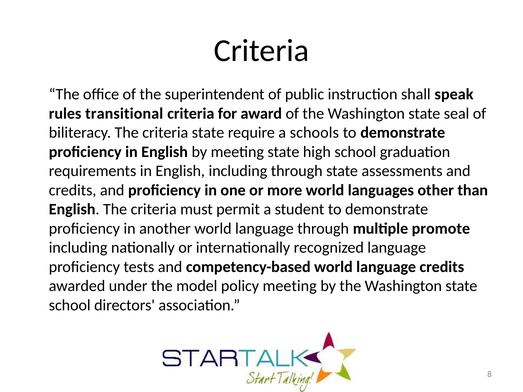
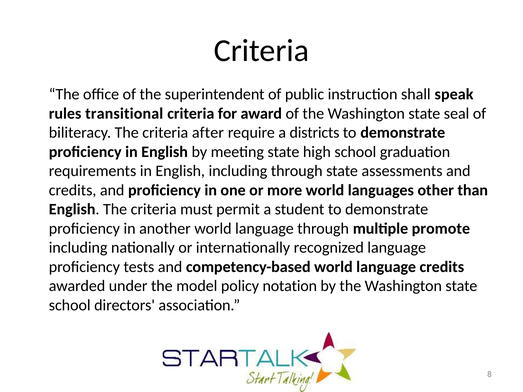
criteria state: state -> after
schools: schools -> districts
policy meeting: meeting -> notation
